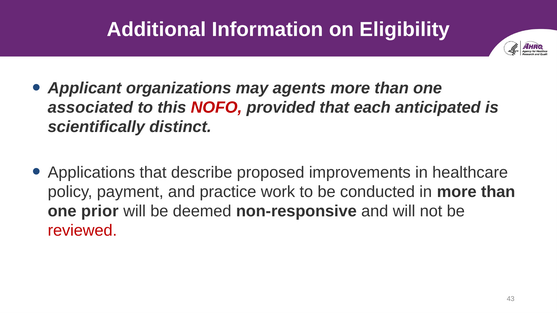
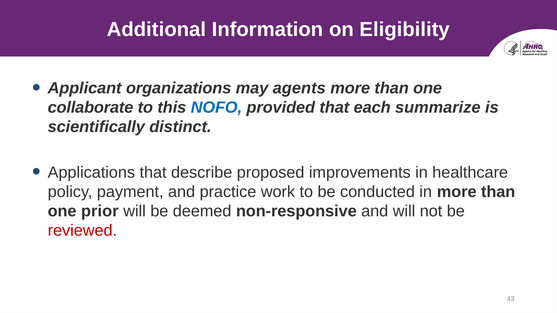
associated: associated -> collaborate
NOFO colour: red -> blue
anticipated: anticipated -> summarize
